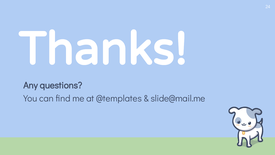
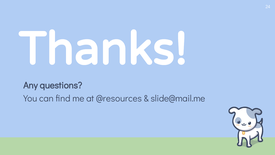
@templates: @templates -> @resources
